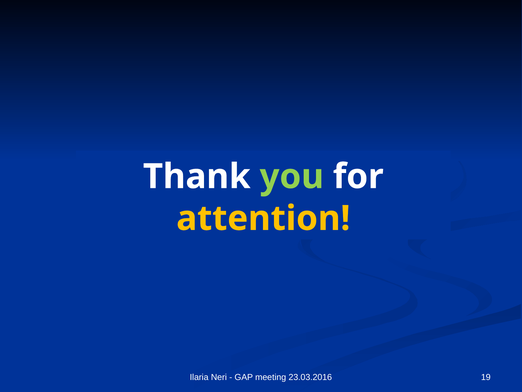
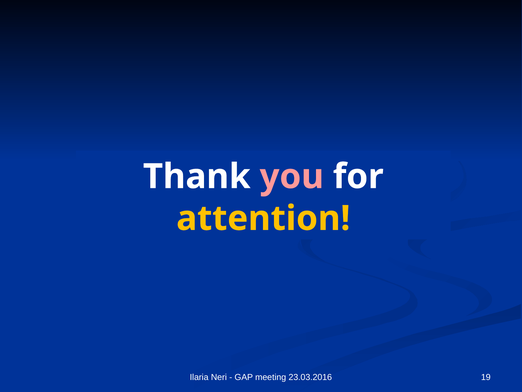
you colour: light green -> pink
